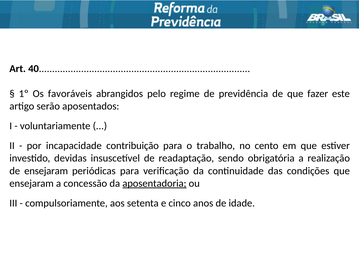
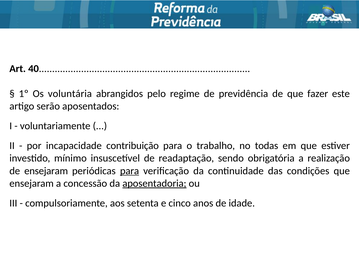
favoráveis: favoráveis -> voluntária
cento: cento -> todas
devidas: devidas -> mínimo
para at (130, 171) underline: none -> present
